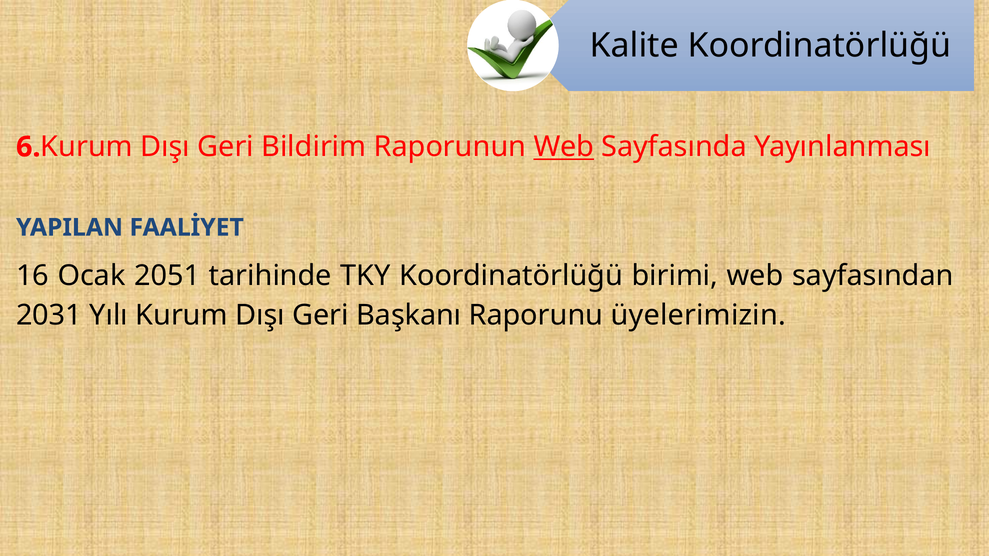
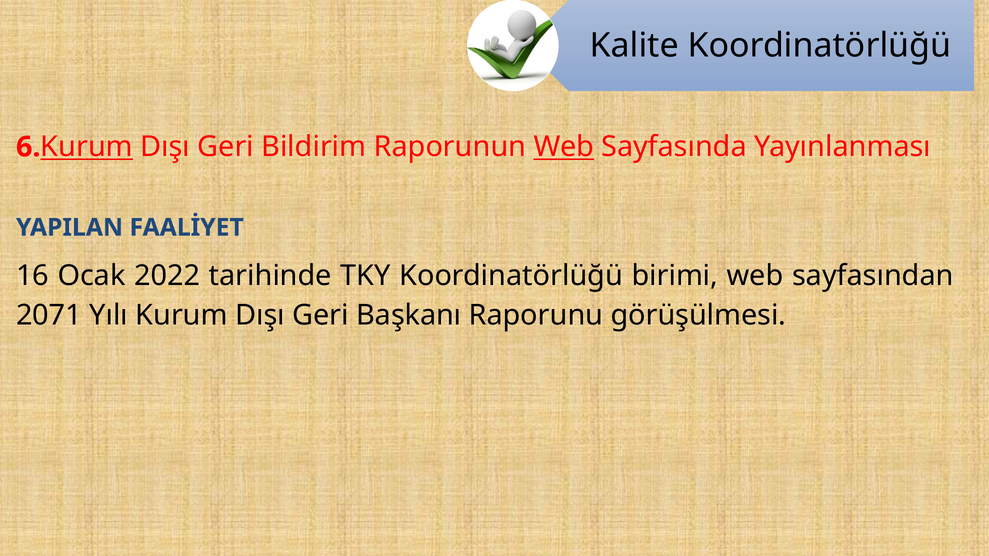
Kurum at (87, 147) underline: none -> present
2051: 2051 -> 2022
2031: 2031 -> 2071
üyelerimizin: üyelerimizin -> görüşülmesi
